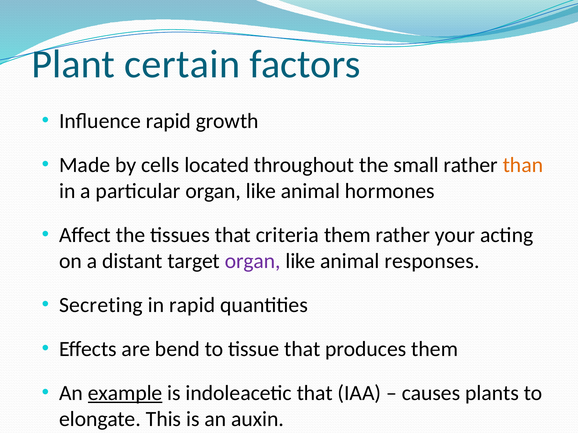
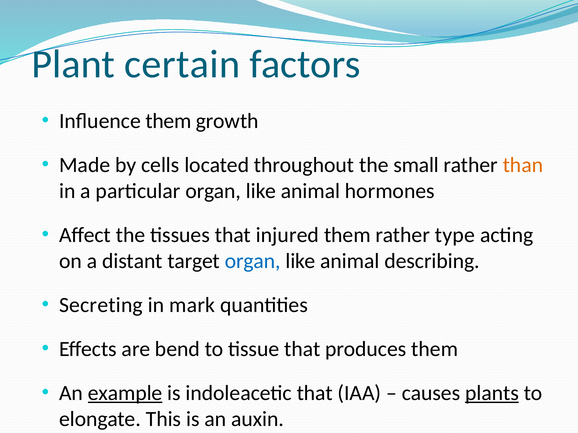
Influence rapid: rapid -> them
criteria: criteria -> injured
your: your -> type
organ at (253, 261) colour: purple -> blue
responses: responses -> describing
in rapid: rapid -> mark
plants underline: none -> present
